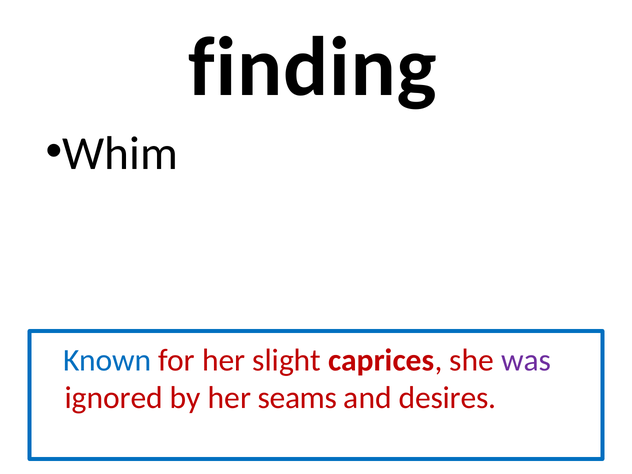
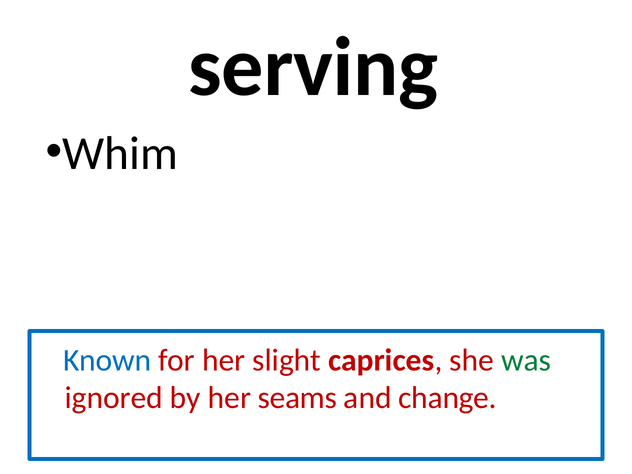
finding: finding -> serving
was colour: purple -> green
desires: desires -> change
